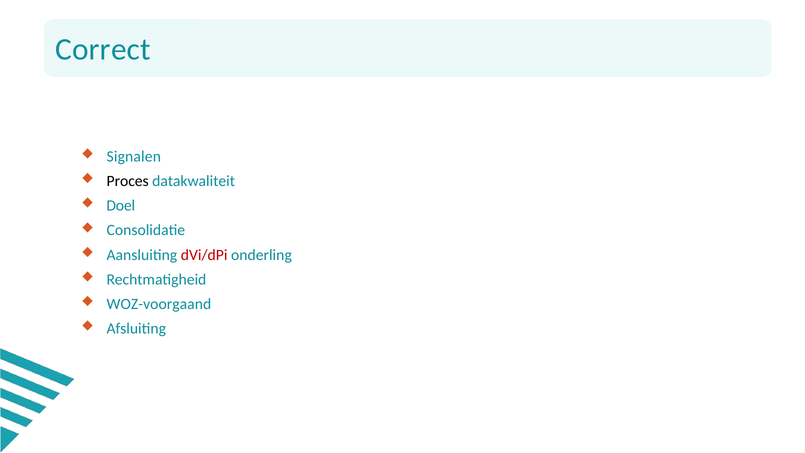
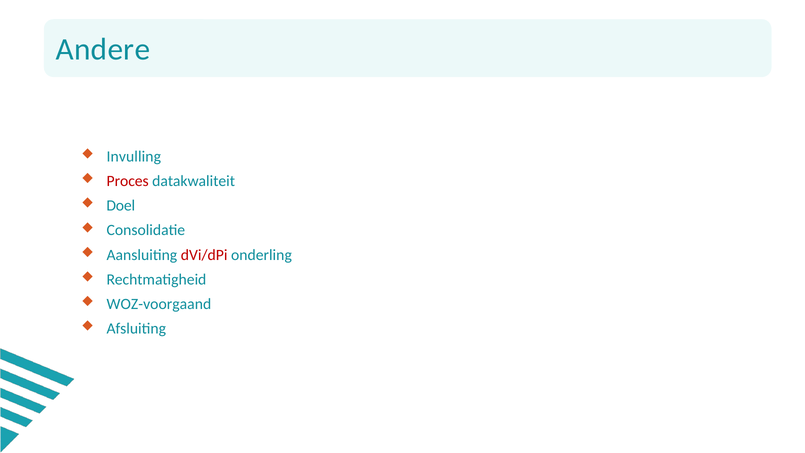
Correct: Correct -> Andere
Signalen: Signalen -> Invulling
Proces colour: black -> red
